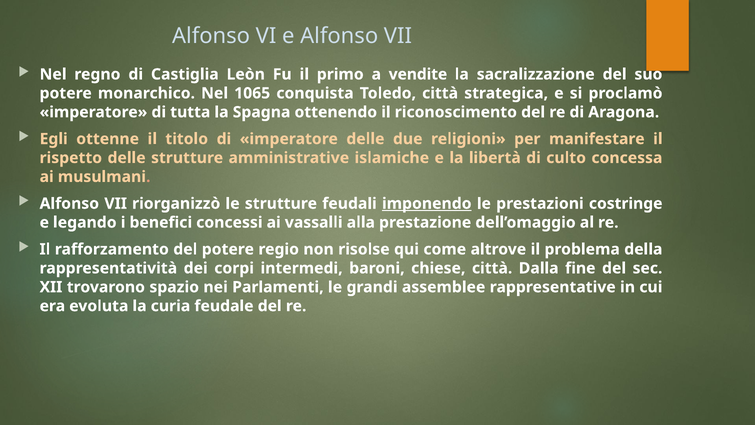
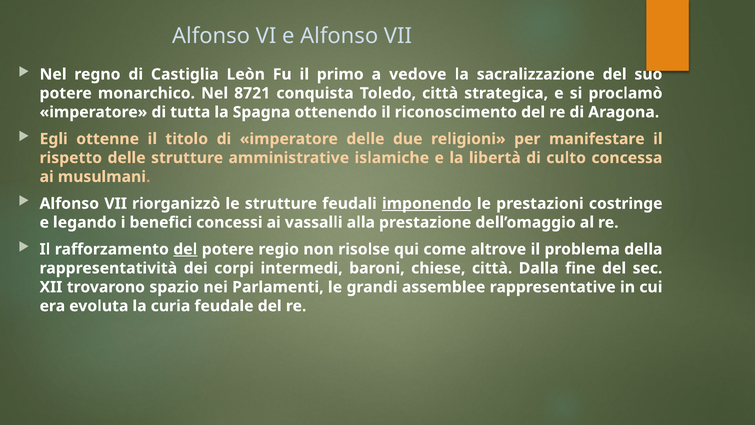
vendite: vendite -> vedove
1065: 1065 -> 8721
del at (185, 249) underline: none -> present
